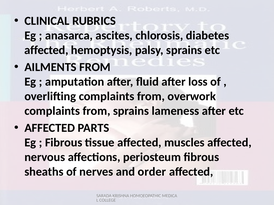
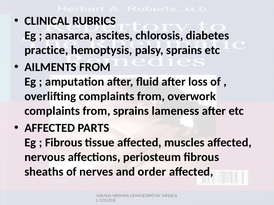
affected at (46, 50): affected -> practice
